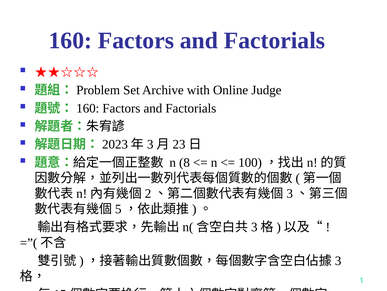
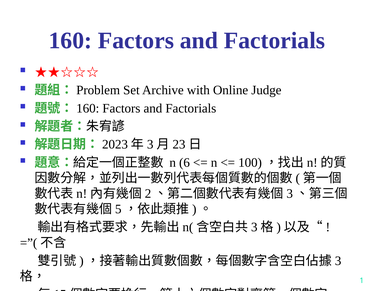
8: 8 -> 6
